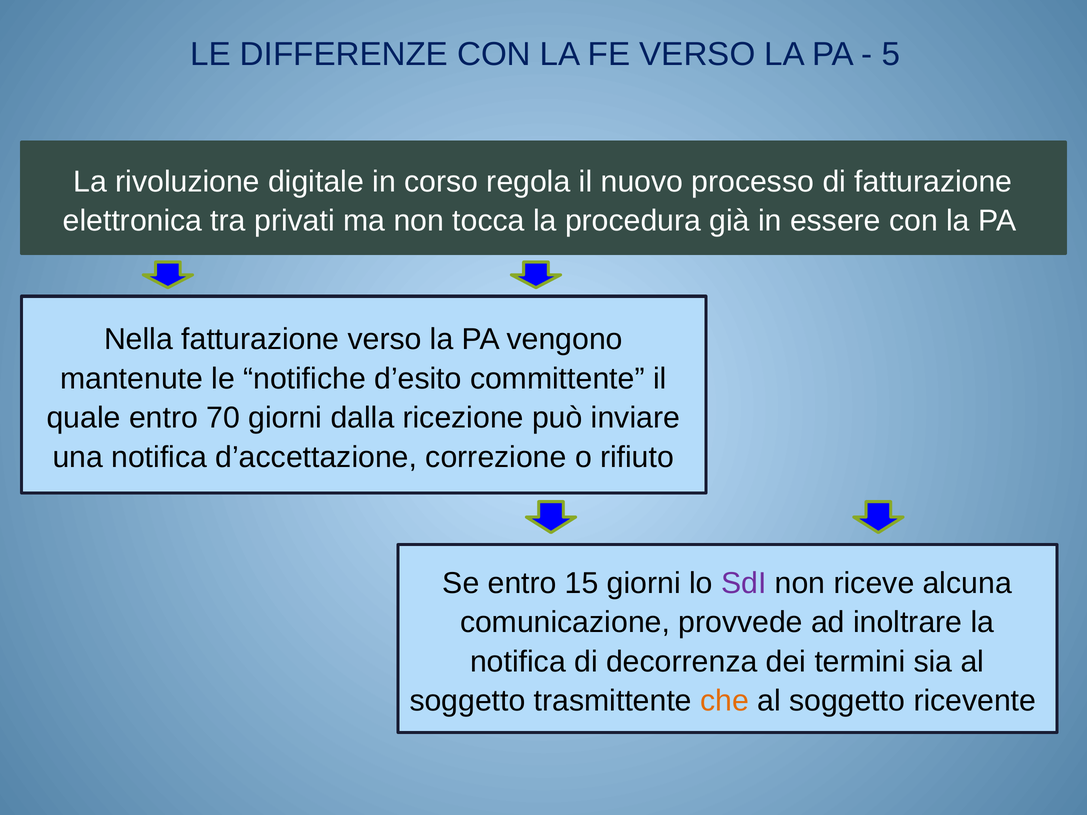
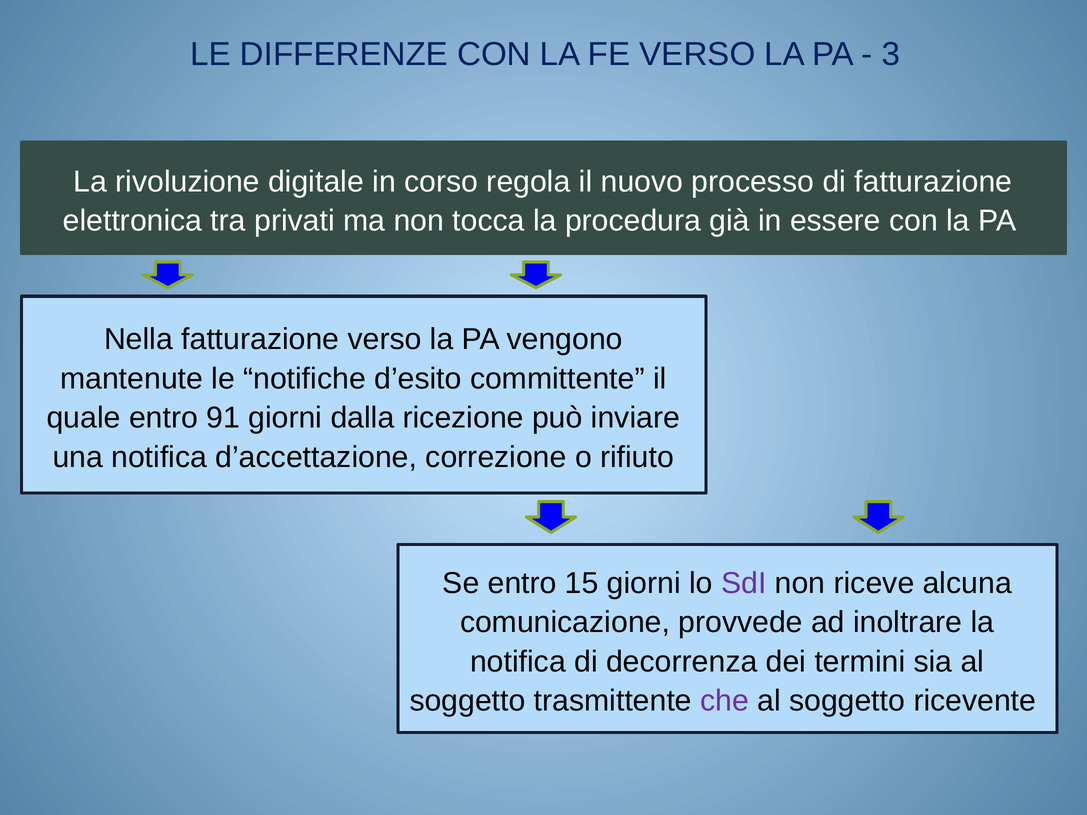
5: 5 -> 3
70: 70 -> 91
che colour: orange -> purple
